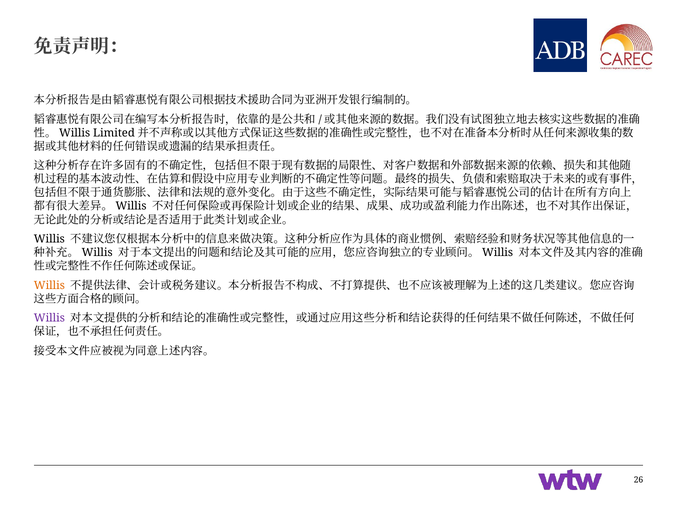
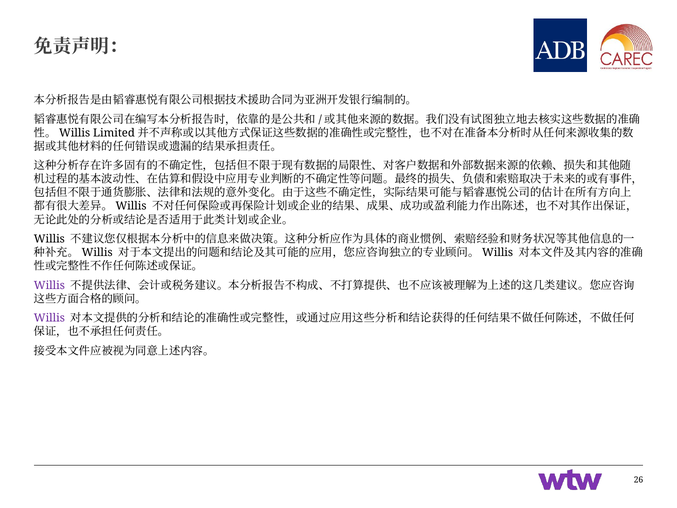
Willis at (49, 285) colour: orange -> purple
